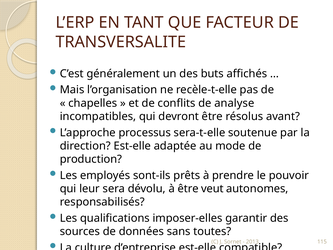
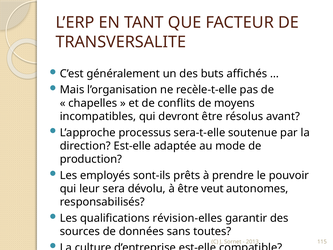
analyse: analyse -> moyens
imposer-elles: imposer-elles -> révision-elles
